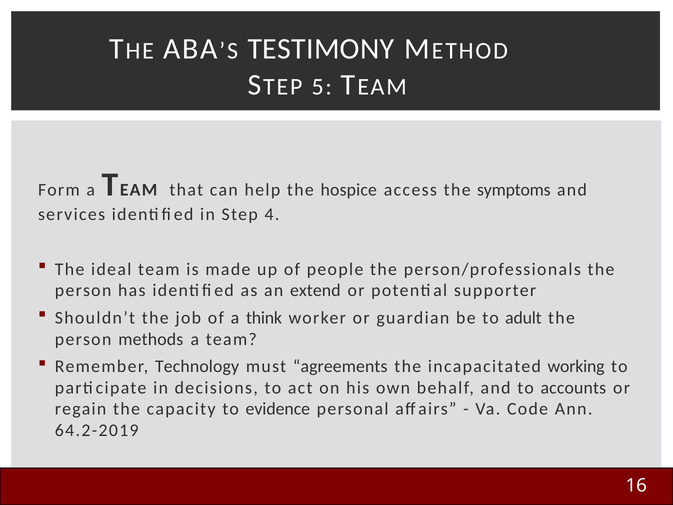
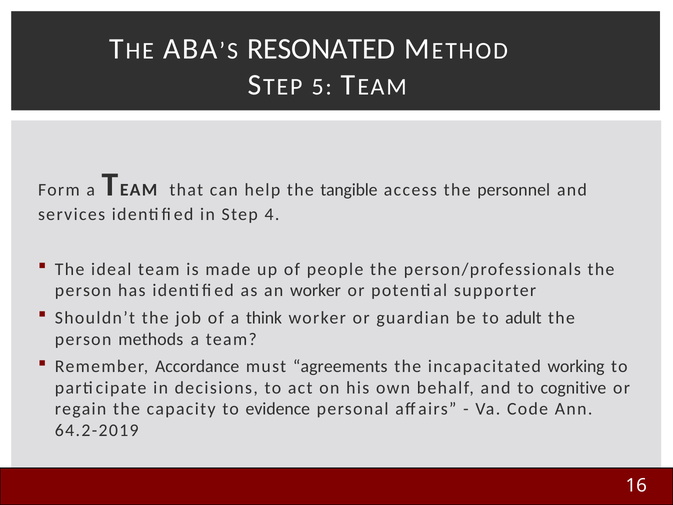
TESTIMONY: TESTIMONY -> RESONATED
hospice: hospice -> tangible
symptoms: symptoms -> personnel
an extend: extend -> worker
Technology: Technology -> Accordance
accounts: accounts -> cognitive
